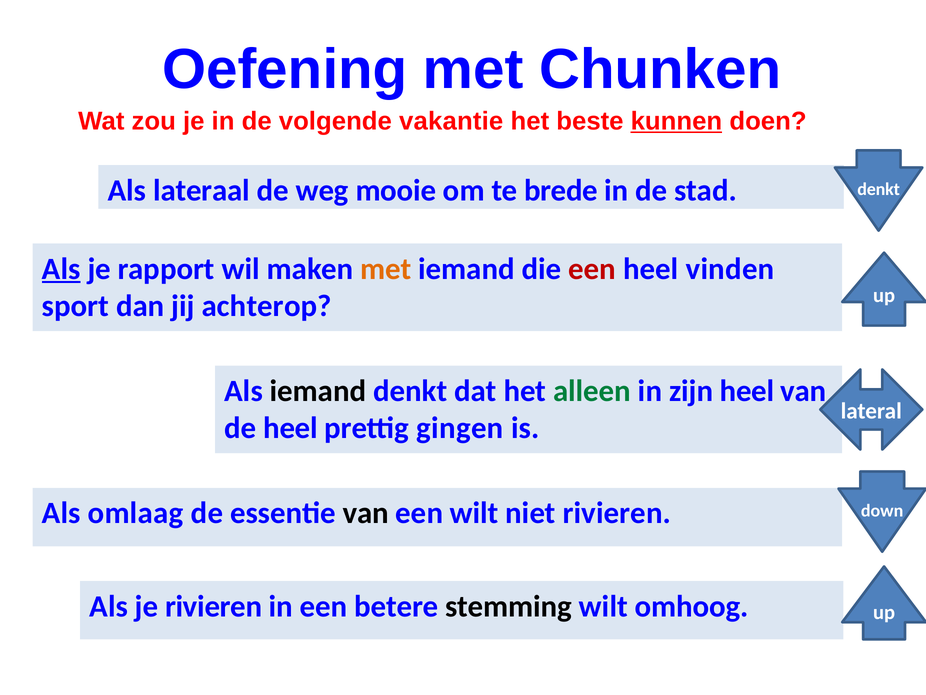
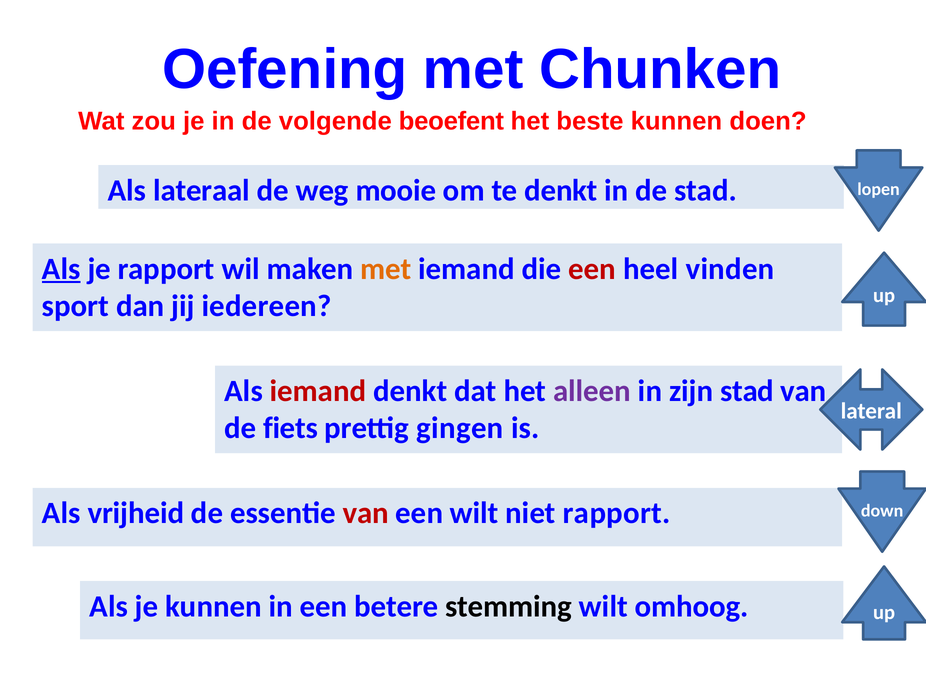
vakantie: vakantie -> beoefent
kunnen at (676, 121) underline: present -> none
te brede: brede -> denkt
denkt at (879, 189): denkt -> lopen
achterop: achterop -> iedereen
iemand at (318, 391) colour: black -> red
alleen colour: green -> purple
zijn heel: heel -> stad
de heel: heel -> fiets
omlaag: omlaag -> vrijheid
van at (366, 513) colour: black -> red
niet rivieren: rivieren -> rapport
je rivieren: rivieren -> kunnen
